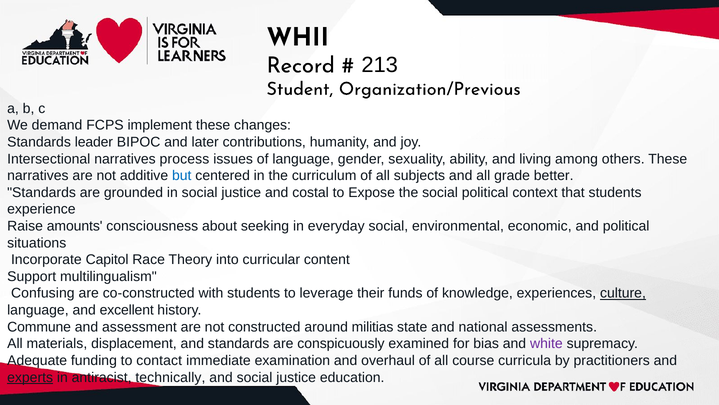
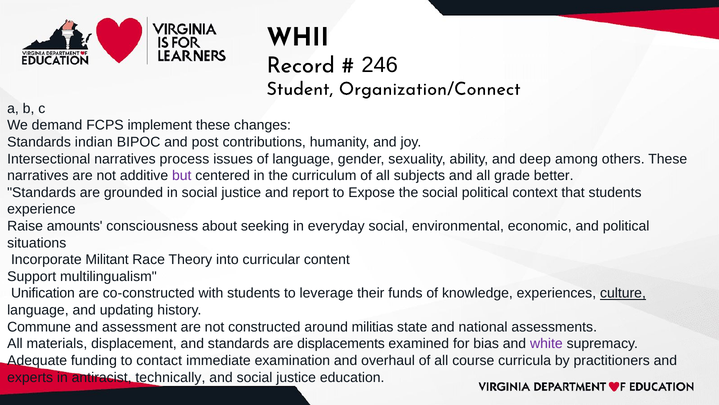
213: 213 -> 246
Organization/Previous: Organization/Previous -> Organization/Connect
leader: leader -> indian
later: later -> post
living: living -> deep
but colour: blue -> purple
costal: costal -> report
Capitol: Capitol -> Militant
Confusing: Confusing -> Unification
excellent: excellent -> updating
conspicuously: conspicuously -> displacements
experts underline: present -> none
